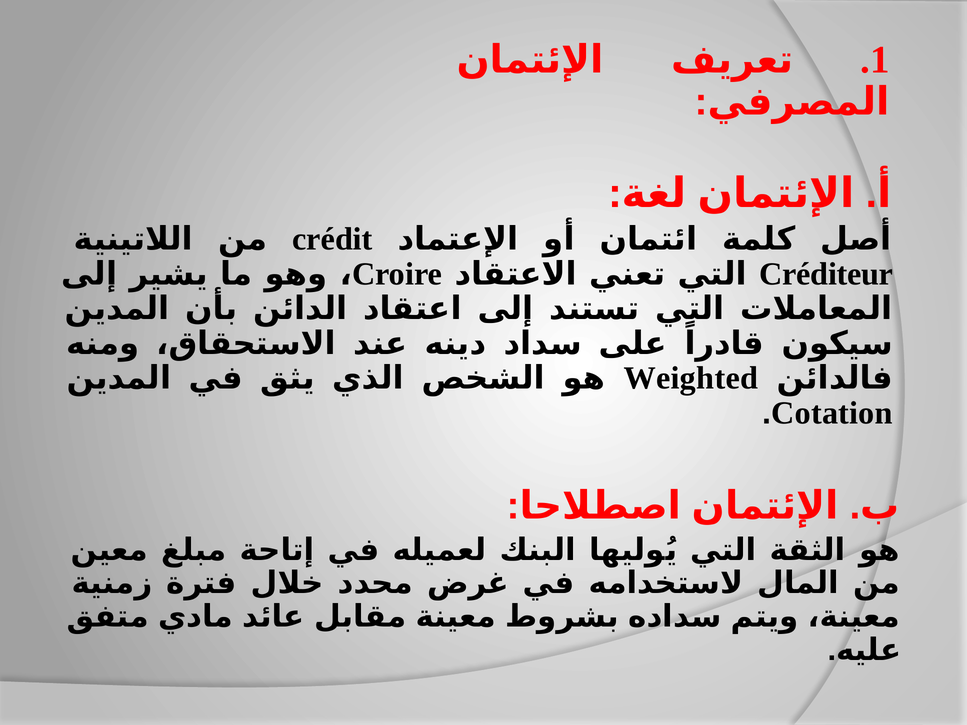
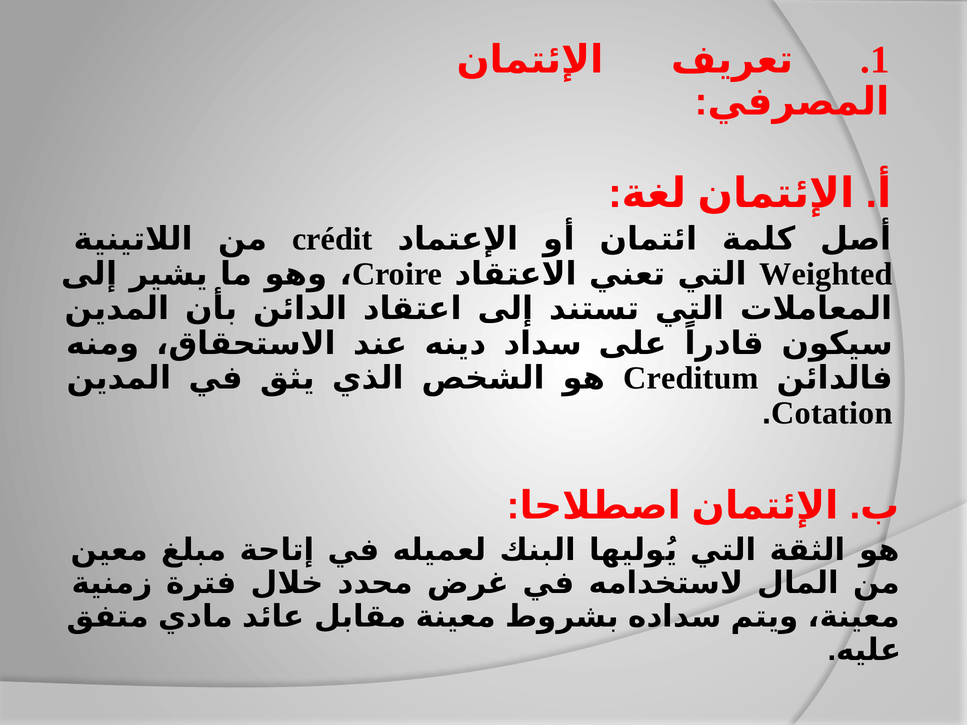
Créditeur: Créditeur -> Weighted
Weighted: Weighted -> Creditum
